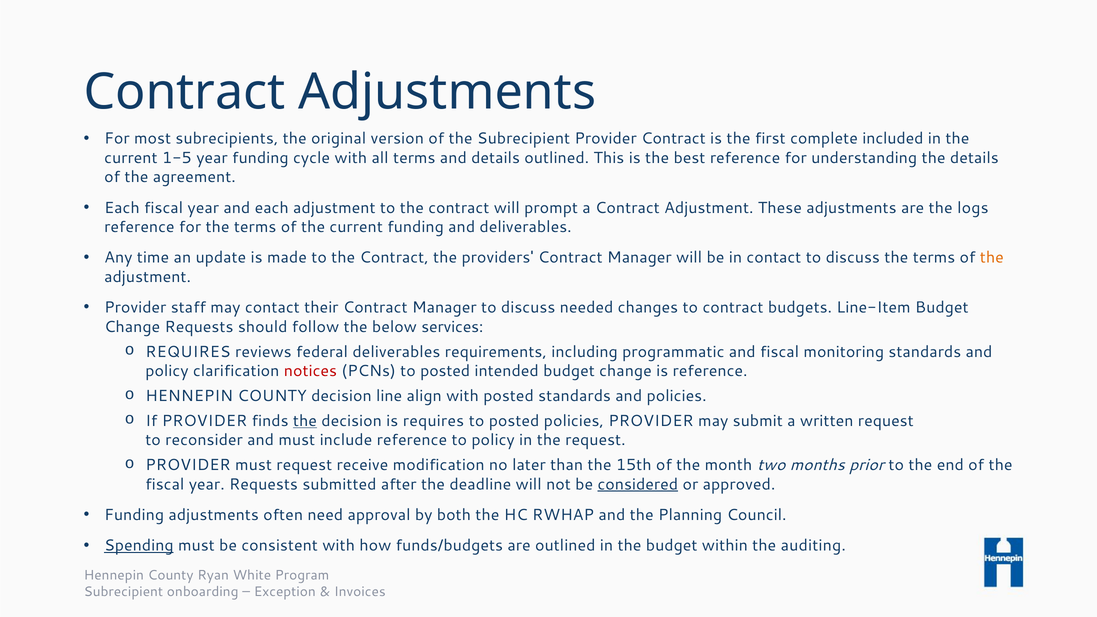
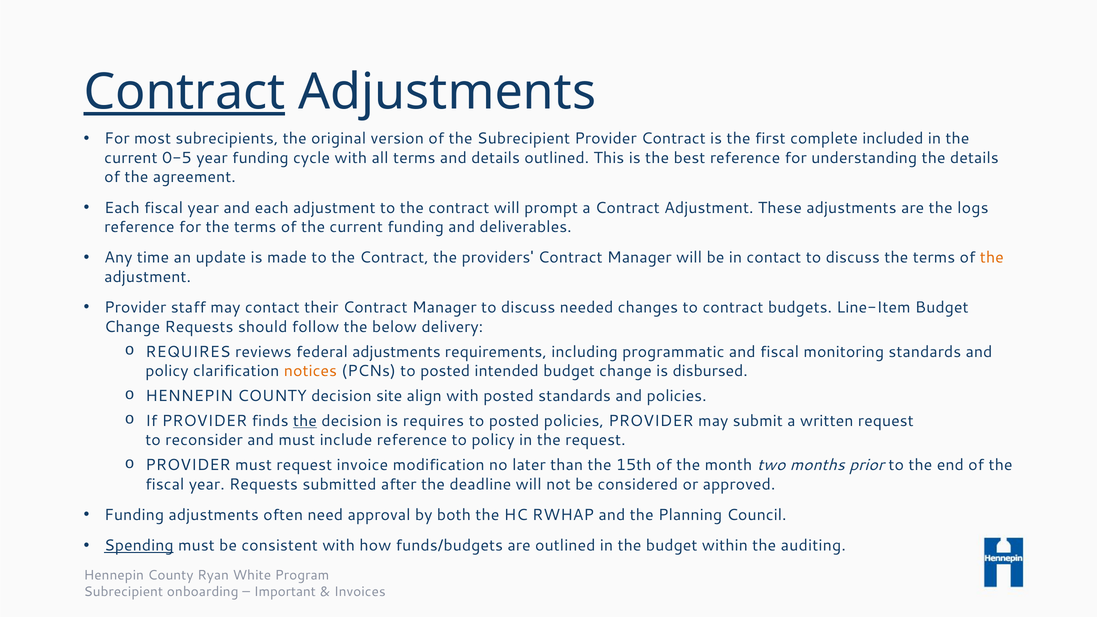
Contract at (184, 92) underline: none -> present
1-5: 1-5 -> 0-5
services: services -> delivery
federal deliverables: deliverables -> adjustments
notices colour: red -> orange
is reference: reference -> disbursed
line: line -> site
receive: receive -> invoice
considered underline: present -> none
Exception: Exception -> Important
